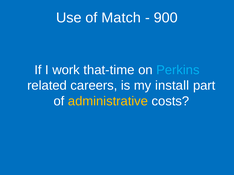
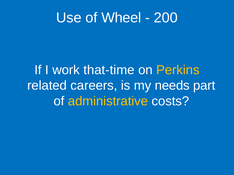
Match: Match -> Wheel
900: 900 -> 200
Perkins colour: light blue -> yellow
install: install -> needs
